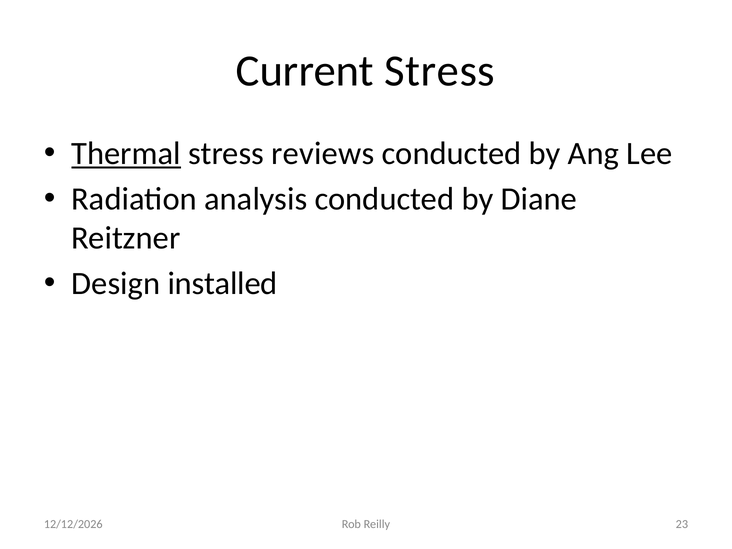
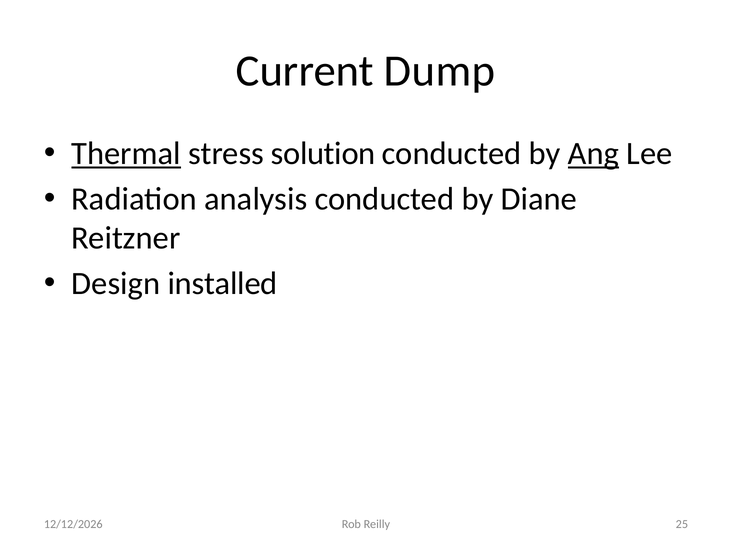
Current Stress: Stress -> Dump
reviews: reviews -> solution
Ang underline: none -> present
23: 23 -> 25
